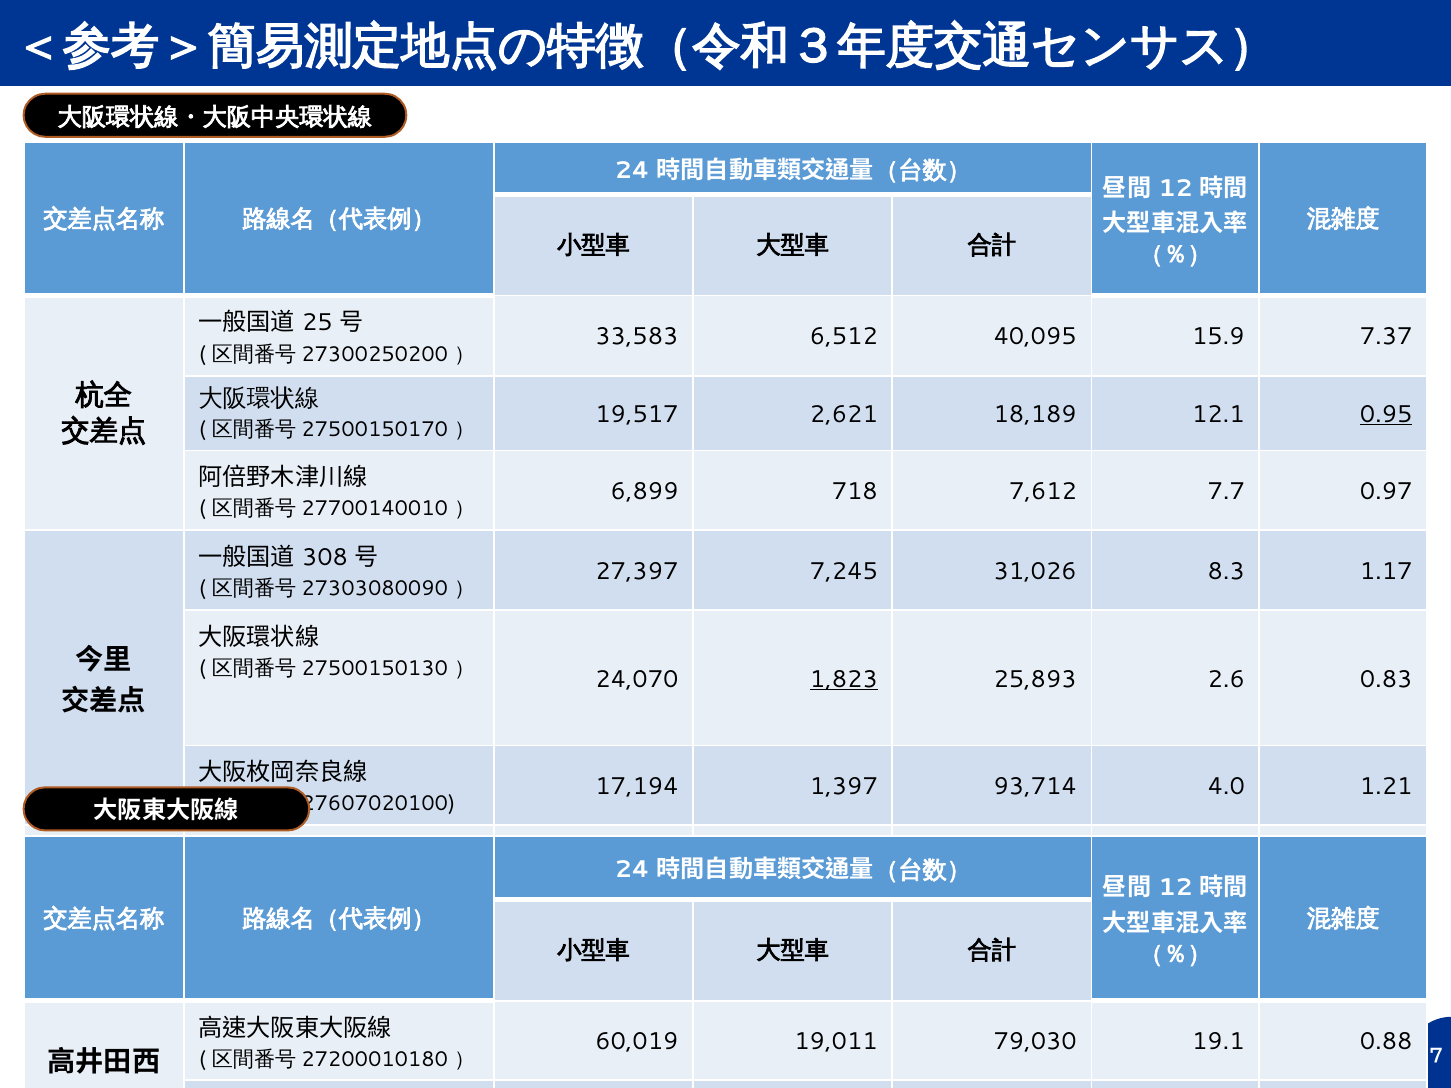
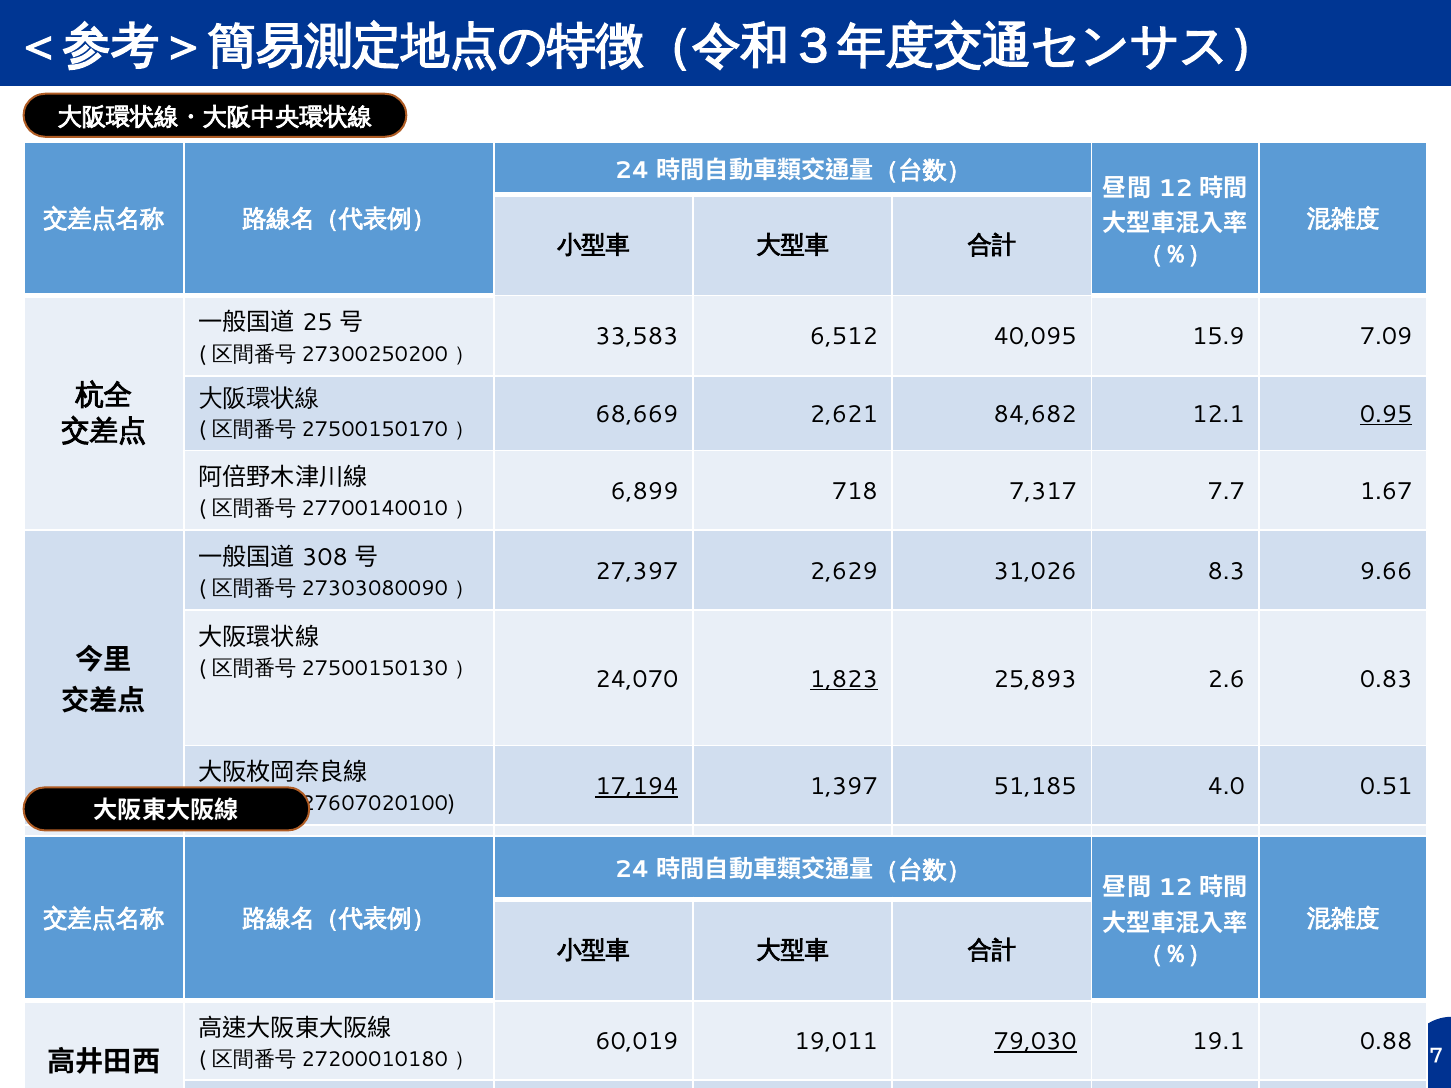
7.37: 7.37 -> 7.09
19,517: 19,517 -> 68,669
18,189: 18,189 -> 84,682
7,612: 7,612 -> 7,317
0.97: 0.97 -> 1.67
7,245: 7,245 -> 2,629
8.3 1.17: 1.17 -> 9.66
17,194 underline: none -> present
93,714: 93,714 -> 51,185
1.21: 1.21 -> 0.51
79,030 underline: none -> present
